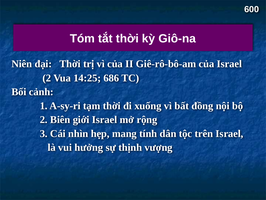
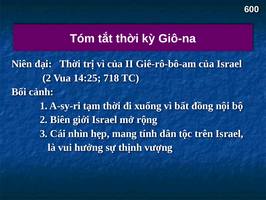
686: 686 -> 718
